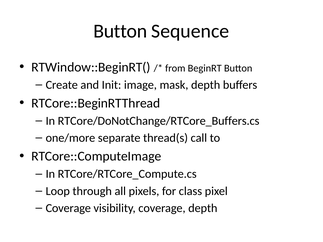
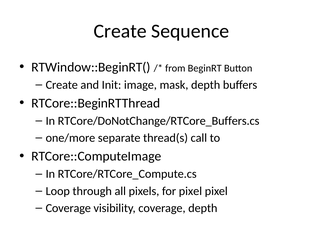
Button at (120, 31): Button -> Create
for class: class -> pixel
